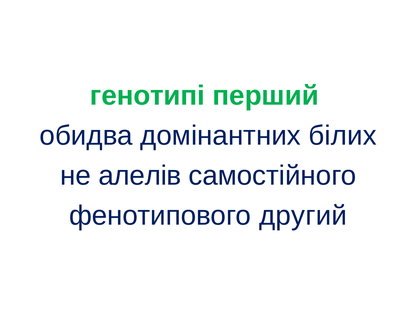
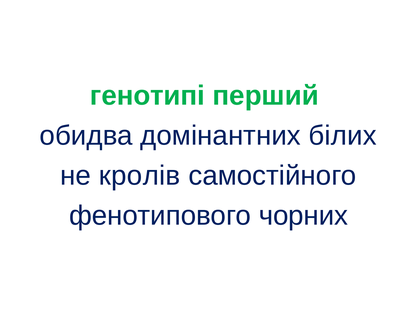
алелів: алелів -> кролів
другий: другий -> чорних
